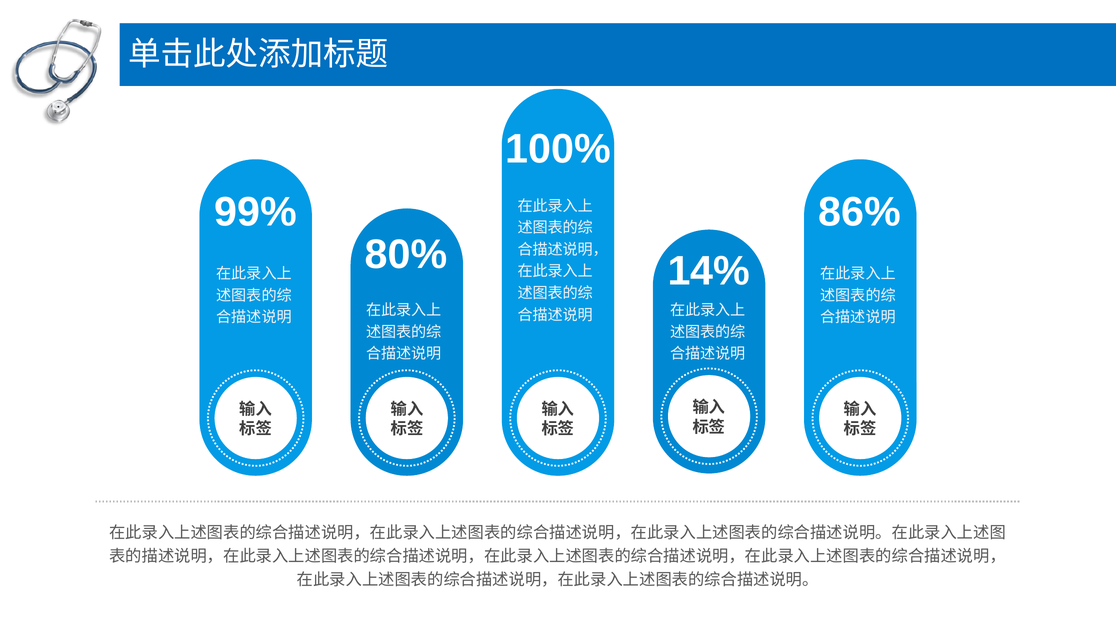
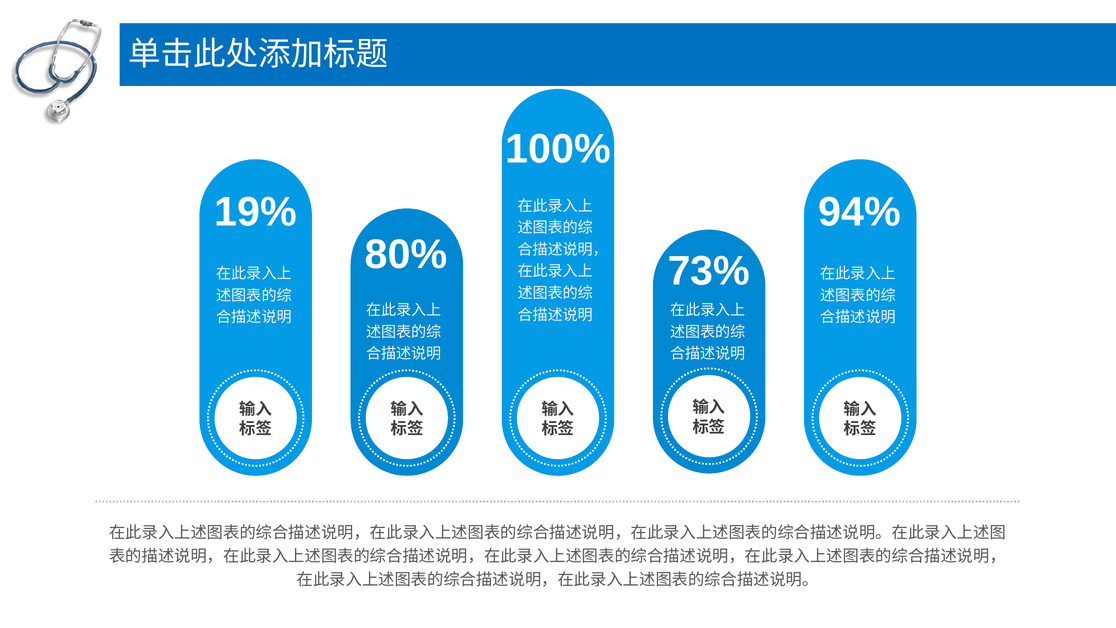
99%: 99% -> 19%
86%: 86% -> 94%
14%: 14% -> 73%
